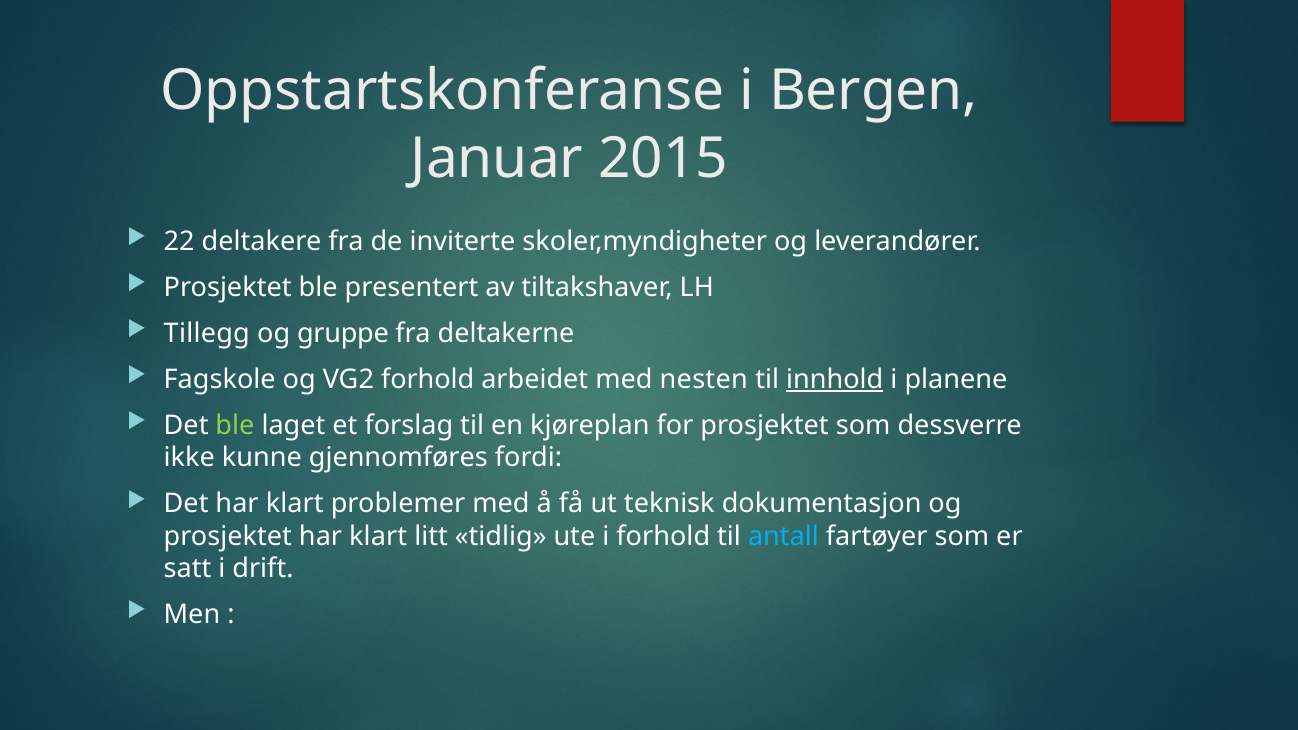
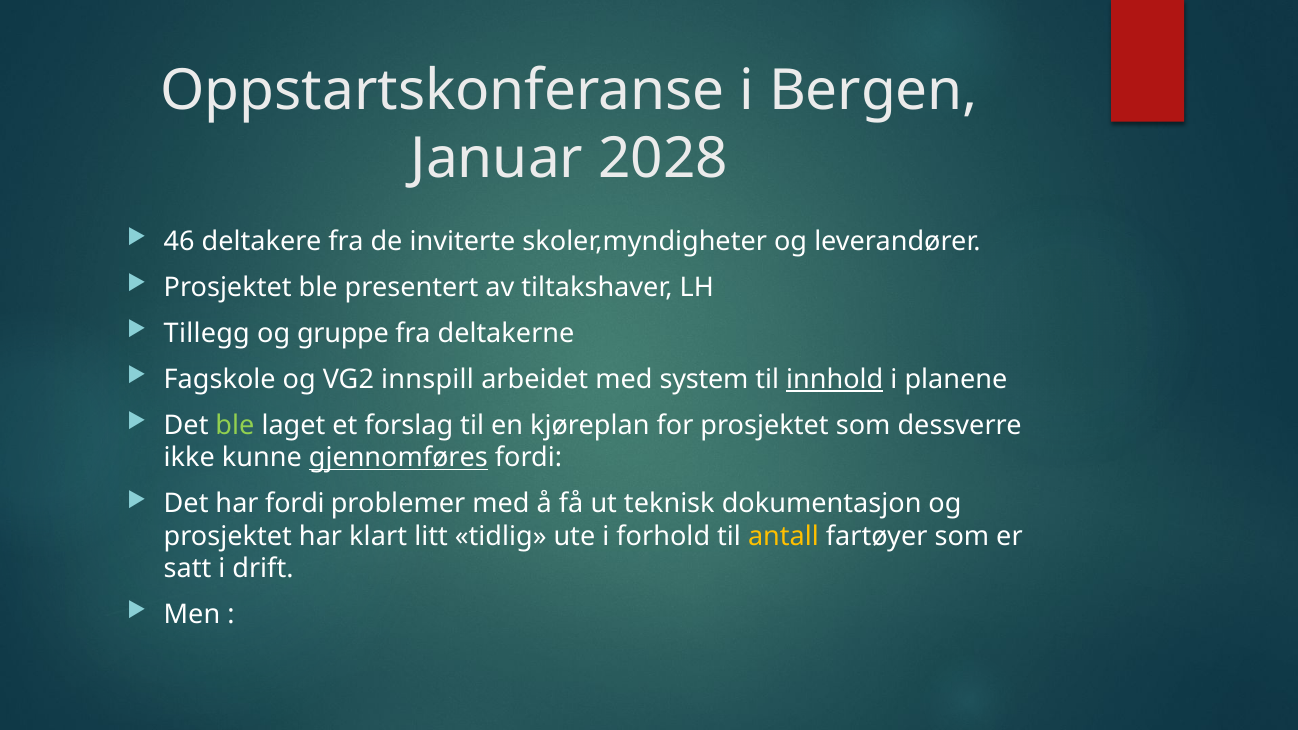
2015: 2015 -> 2028
22: 22 -> 46
VG2 forhold: forhold -> innspill
nesten: nesten -> system
gjennomføres underline: none -> present
Det har klart: klart -> fordi
antall colour: light blue -> yellow
